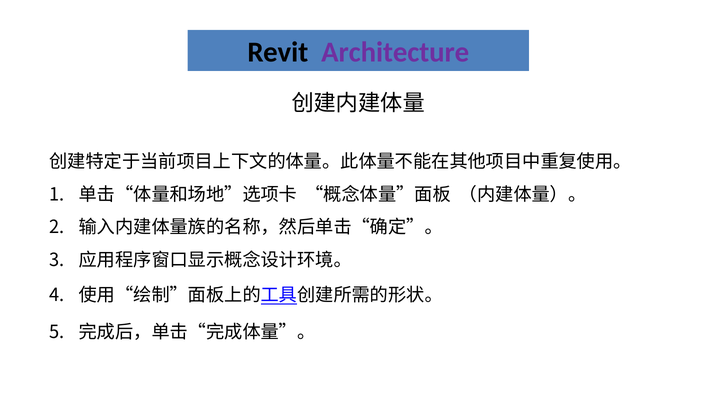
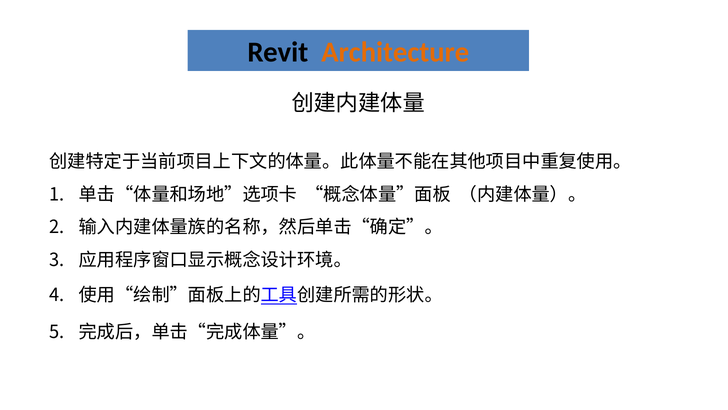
Architecture colour: purple -> orange
